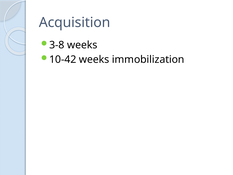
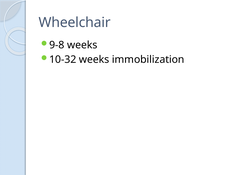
Acquisition: Acquisition -> Wheelchair
3-8: 3-8 -> 9-8
10-42: 10-42 -> 10-32
